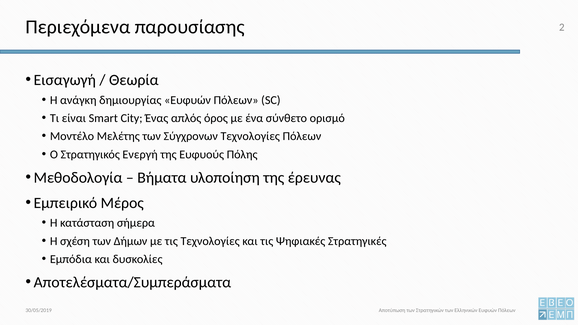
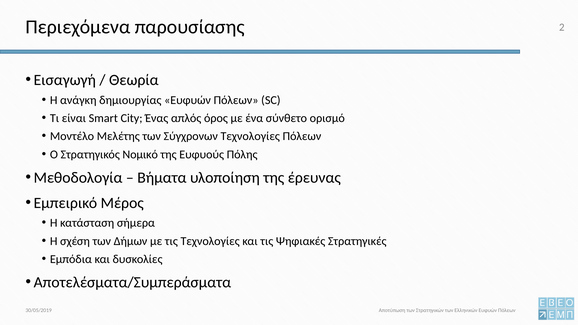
Ενεργή: Ενεργή -> Νομικό
